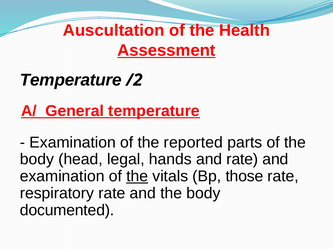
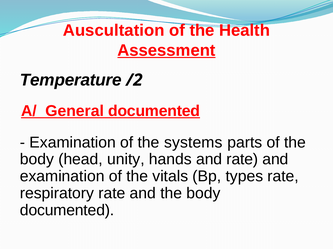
General temperature: temperature -> documented
reported: reported -> systems
legal: legal -> unity
the at (137, 177) underline: present -> none
those: those -> types
